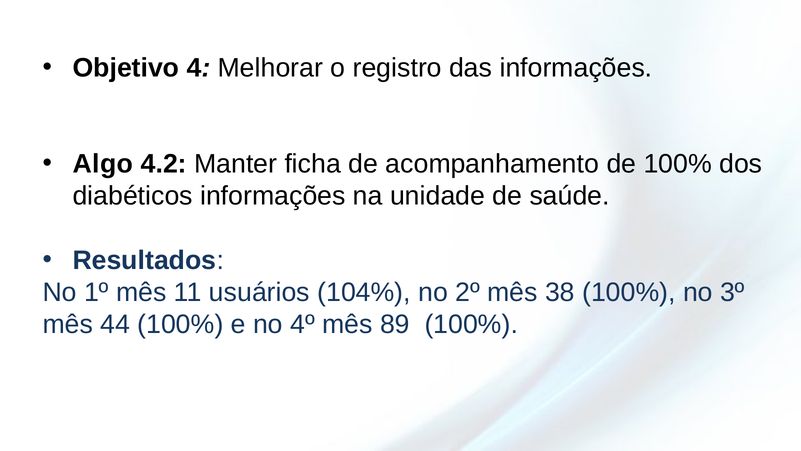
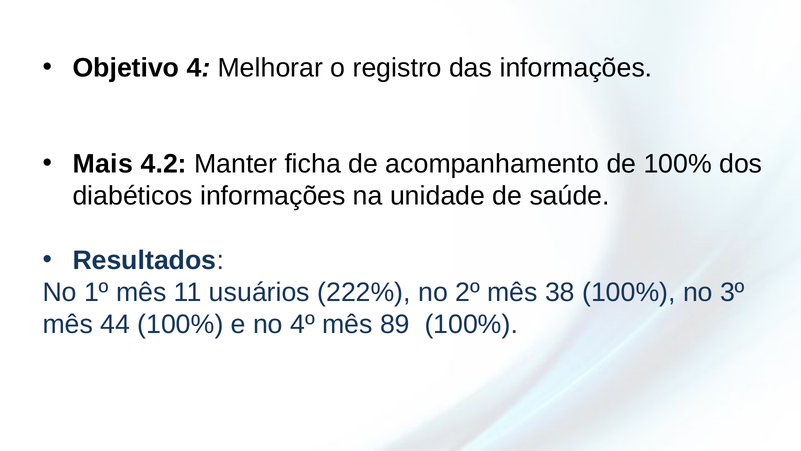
Algo: Algo -> Mais
104%: 104% -> 222%
